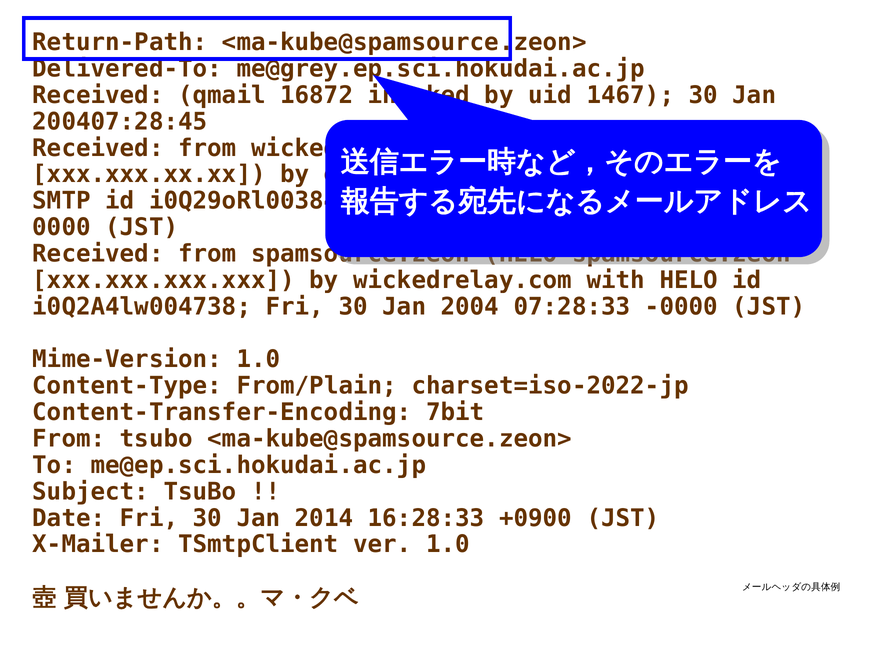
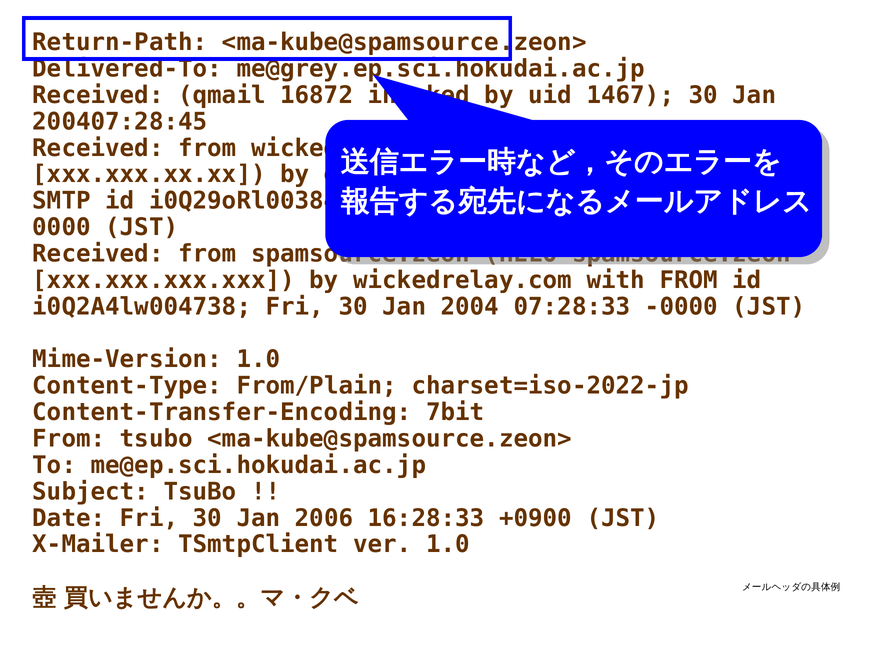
with HELO: HELO -> FROM
2014: 2014 -> 2006
